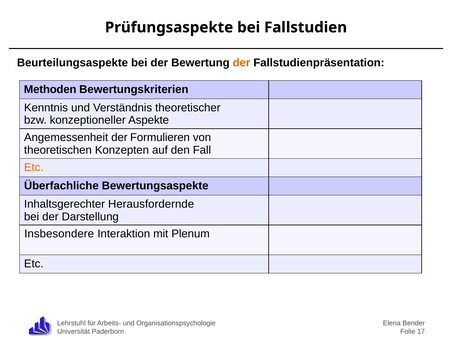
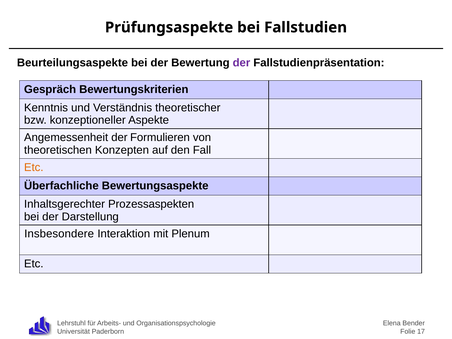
der at (241, 63) colour: orange -> purple
Methoden: Methoden -> Gespräch
Herausfordernde: Herausfordernde -> Prozessaspekten
